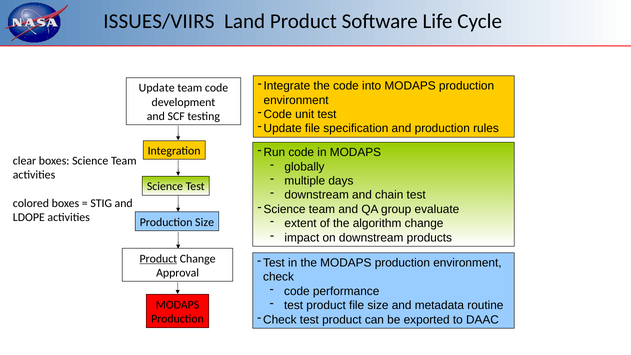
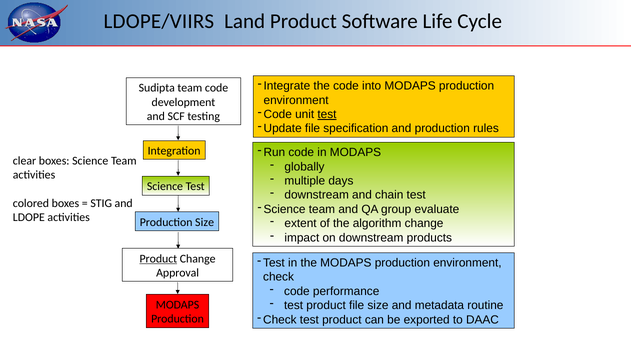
ISSUES/VIIRS: ISSUES/VIIRS -> LDOPE/VIIRS
Update at (157, 88): Update -> Sudipta
test at (327, 114) underline: none -> present
